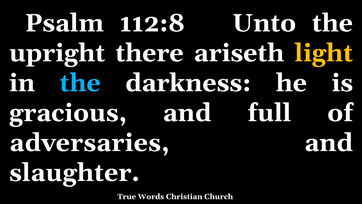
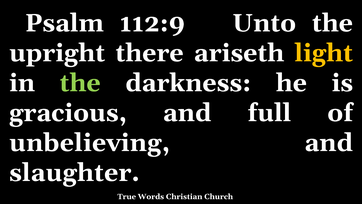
112:8: 112:8 -> 112:9
the at (80, 83) colour: light blue -> light green
adversaries: adversaries -> unbelieving
